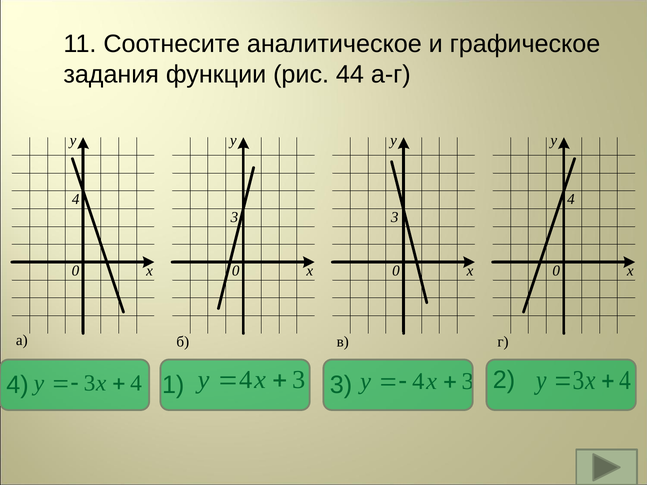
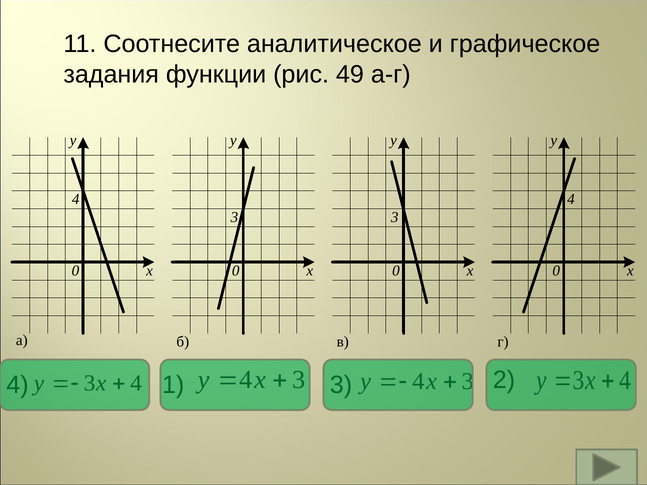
44: 44 -> 49
